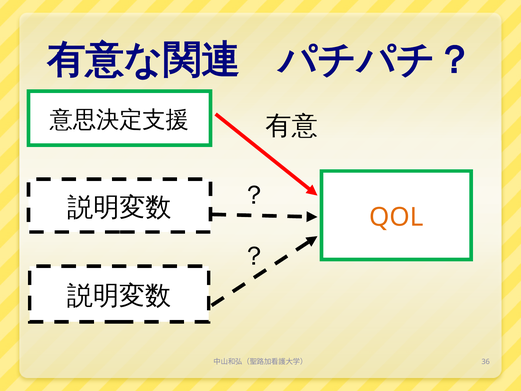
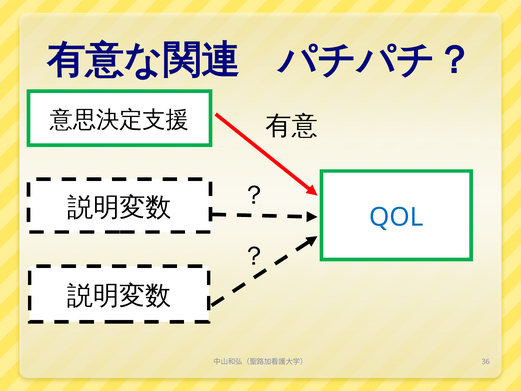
QOL colour: orange -> blue
